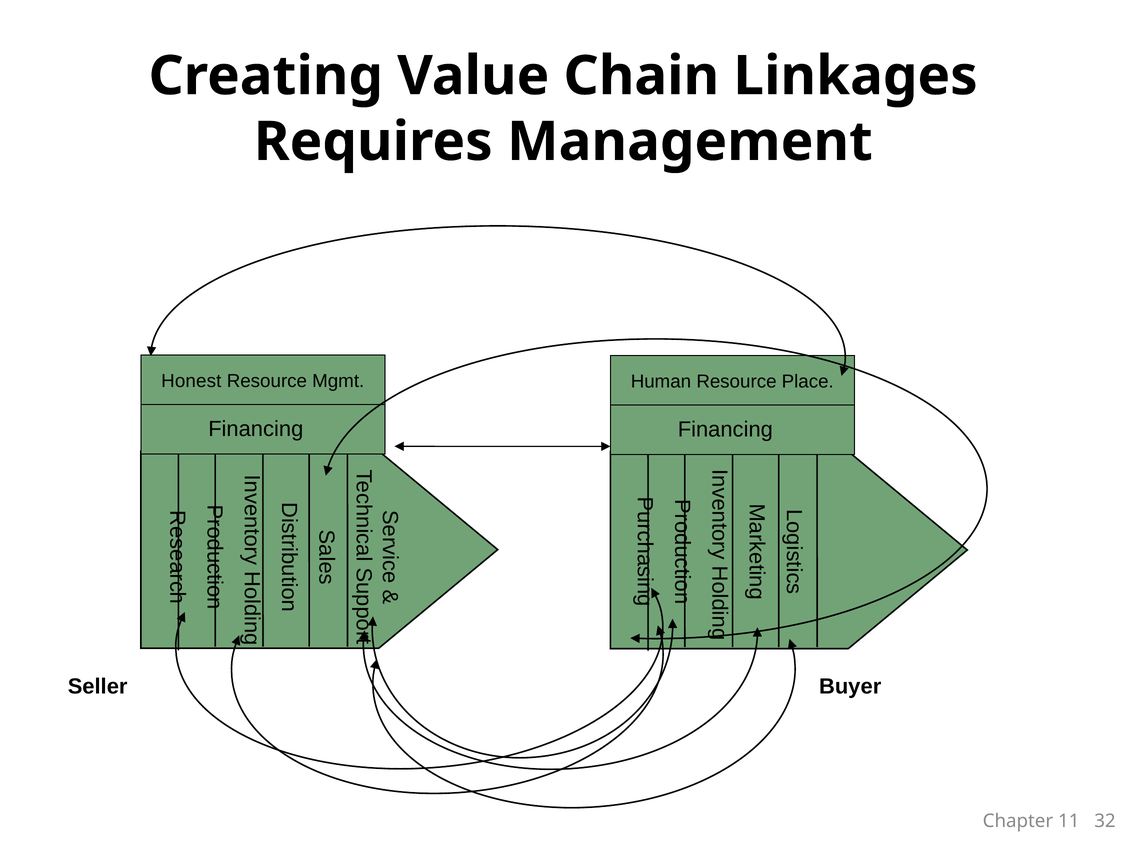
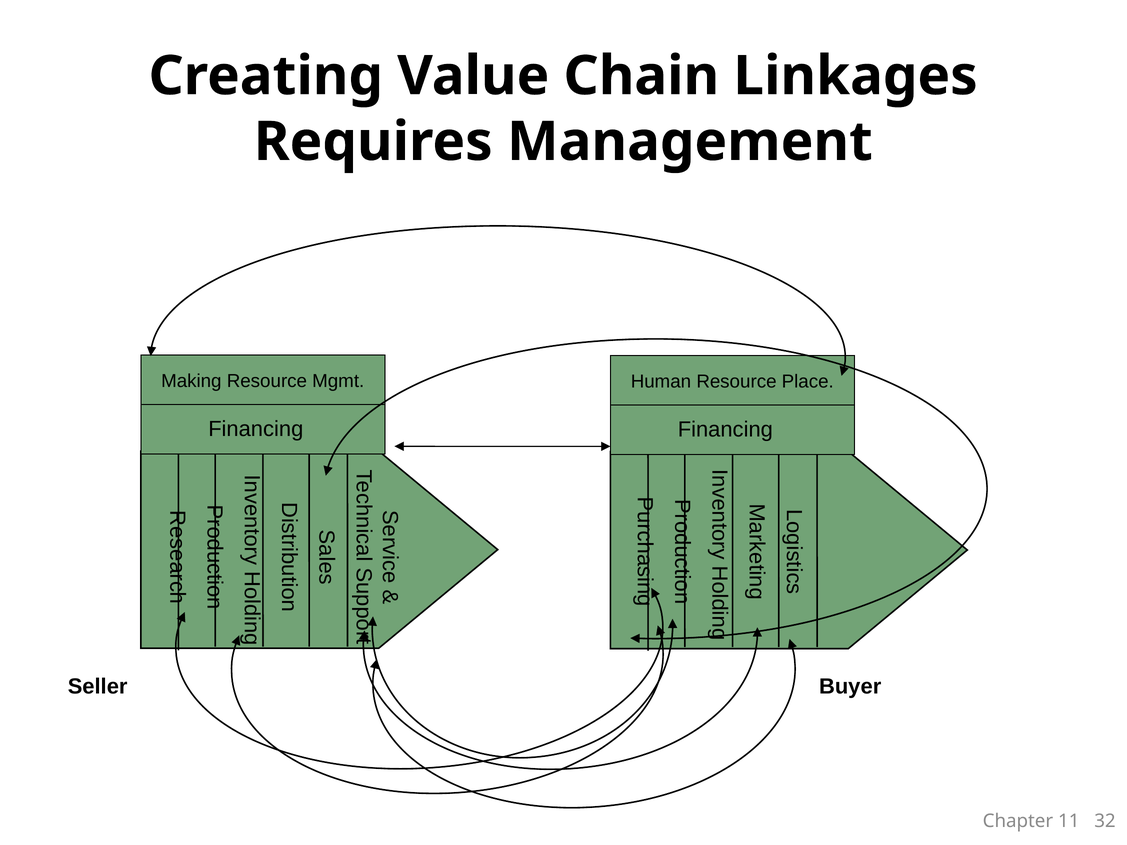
Honest: Honest -> Making
